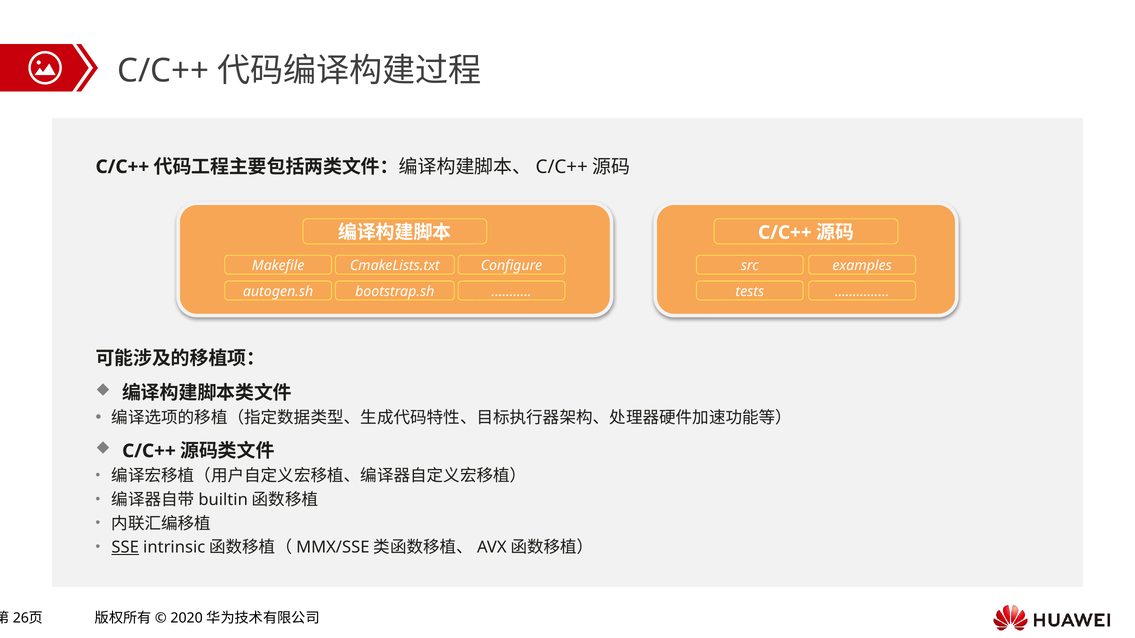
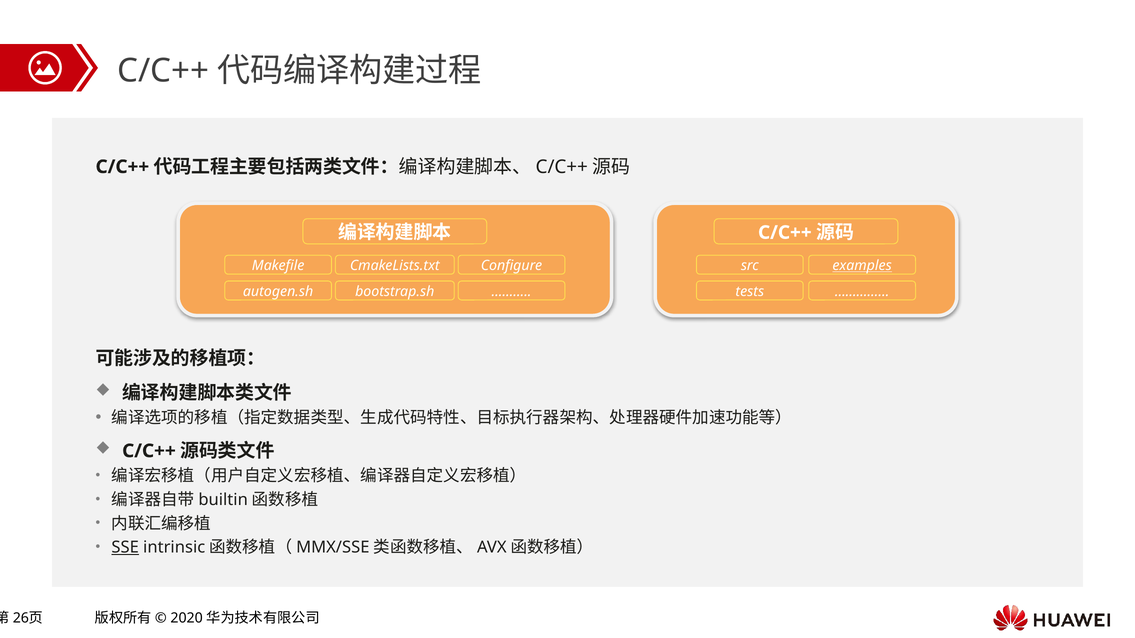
examples underline: none -> present
